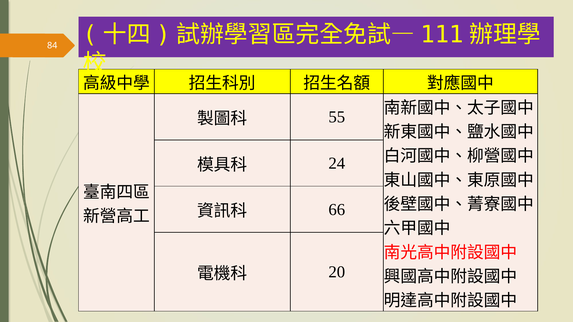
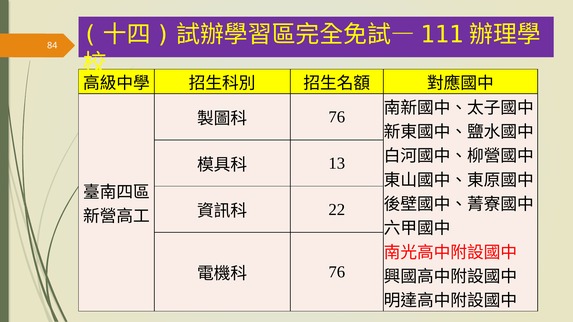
55 at (337, 117): 55 -> 76
24: 24 -> 13
66: 66 -> 22
20 at (337, 272): 20 -> 76
